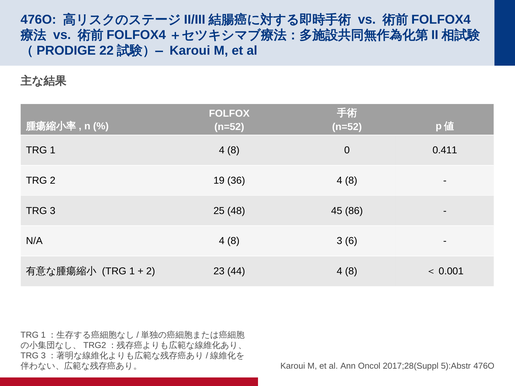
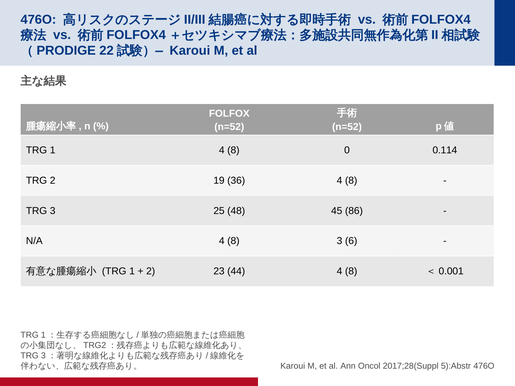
0.411: 0.411 -> 0.114
